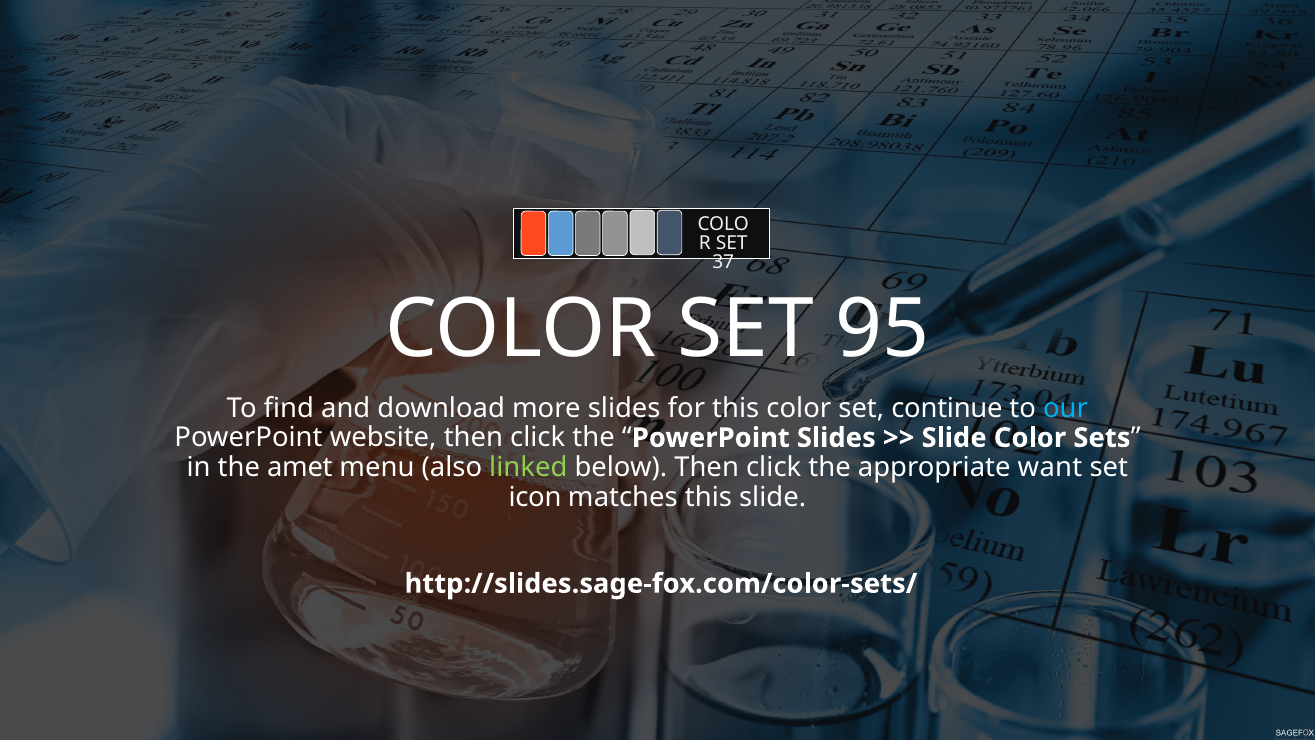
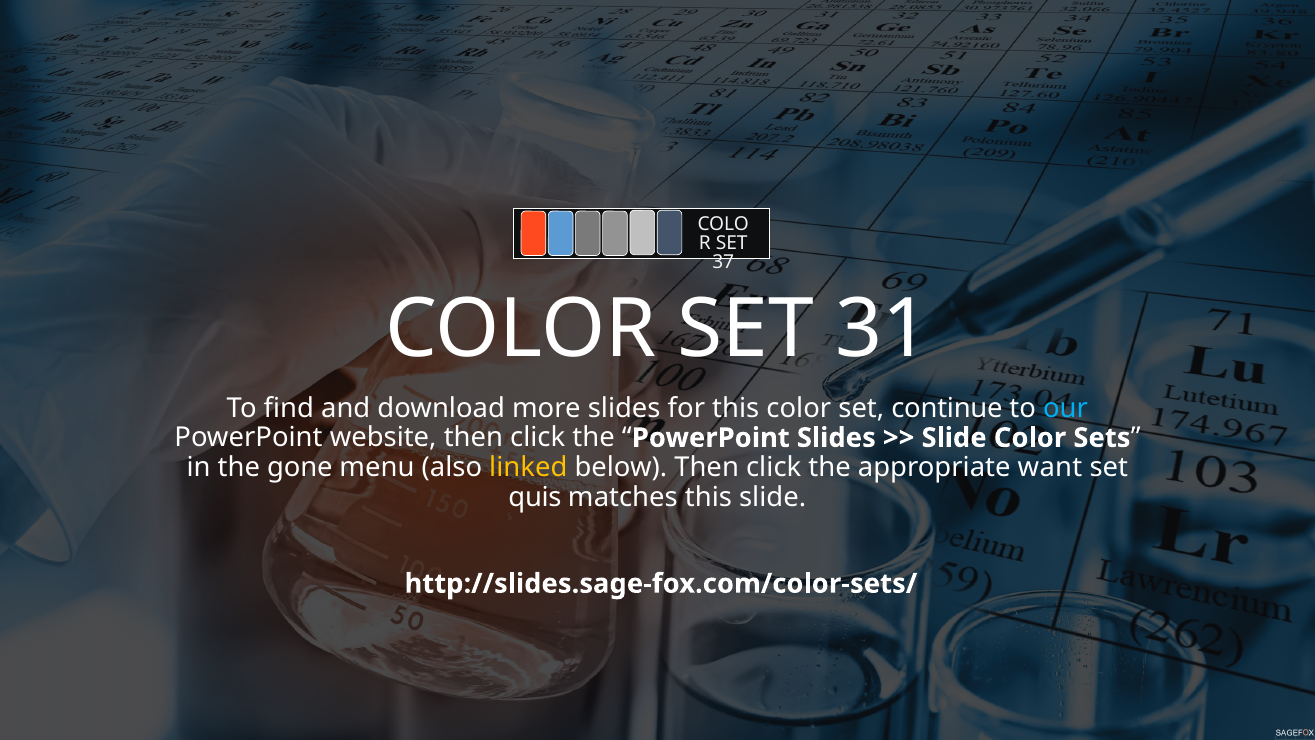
95: 95 -> 31
amet: amet -> gone
linked colour: light green -> yellow
icon: icon -> quis
